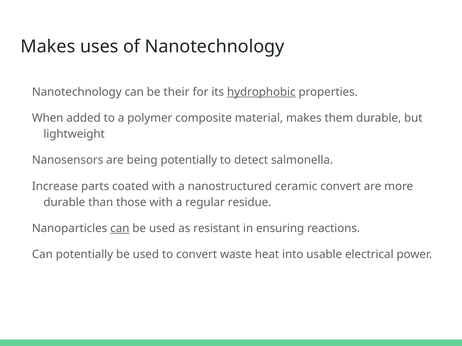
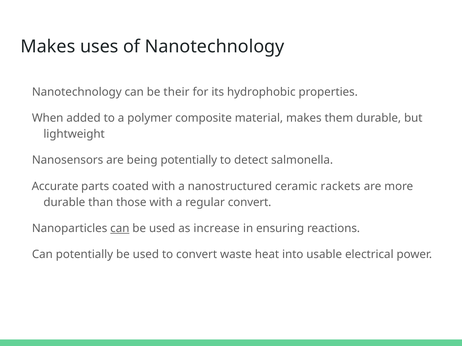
hydrophobic underline: present -> none
Increase: Increase -> Accurate
ceramic convert: convert -> rackets
regular residue: residue -> convert
resistant: resistant -> increase
